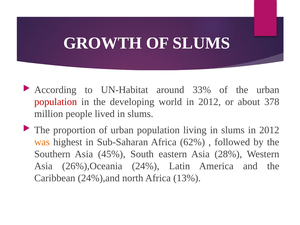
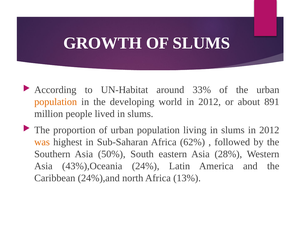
population at (56, 102) colour: red -> orange
378: 378 -> 891
45%: 45% -> 50%
26%),Oceania: 26%),Oceania -> 43%),Oceania
